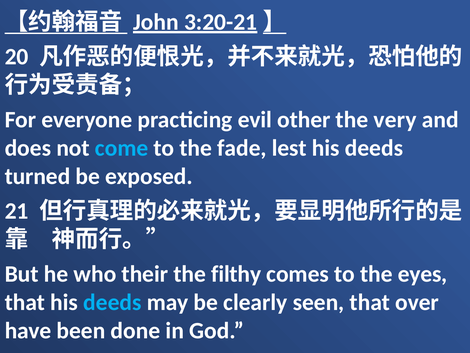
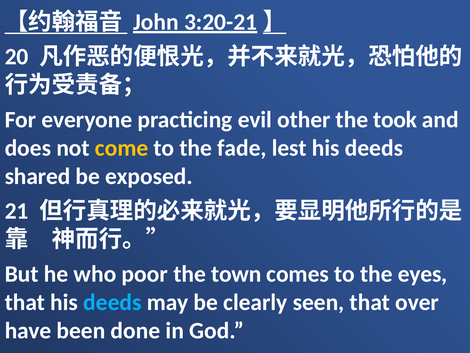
very: very -> took
come colour: light blue -> yellow
turned: turned -> shared
their: their -> poor
filthy: filthy -> town
